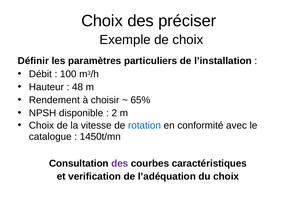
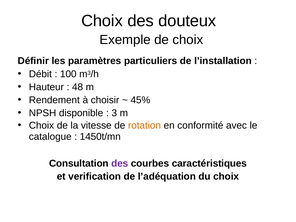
préciser: préciser -> douteux
65%: 65% -> 45%
2 at (114, 113): 2 -> 3
rotation colour: blue -> orange
